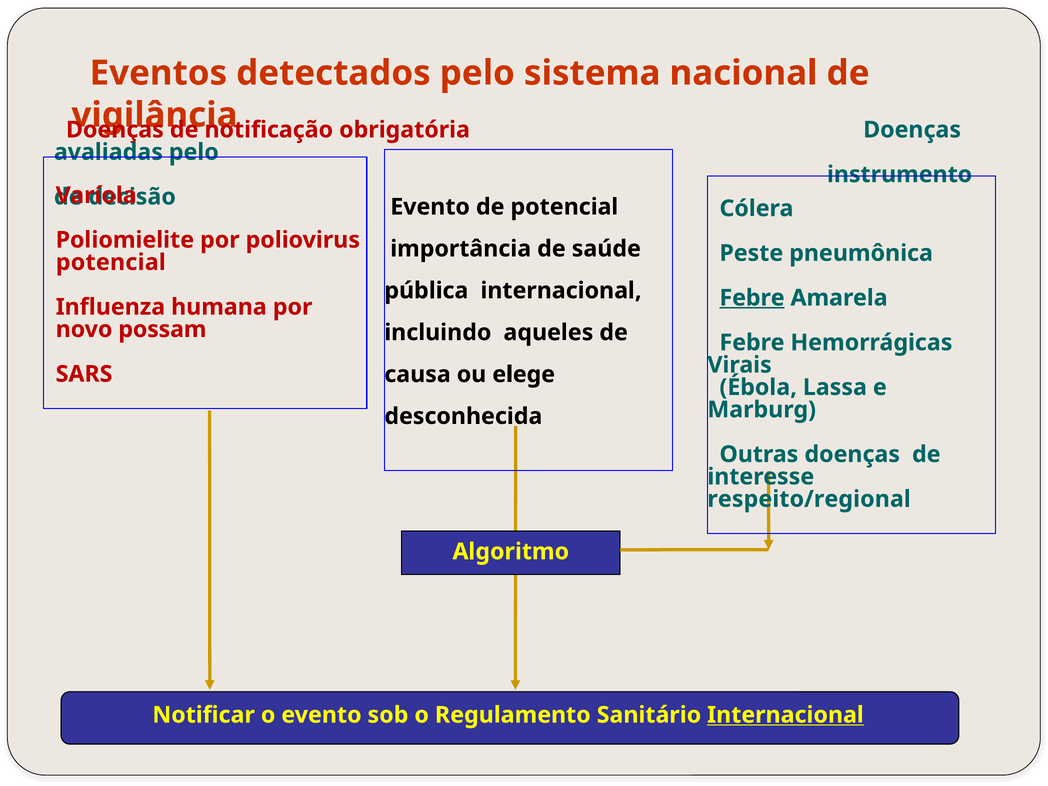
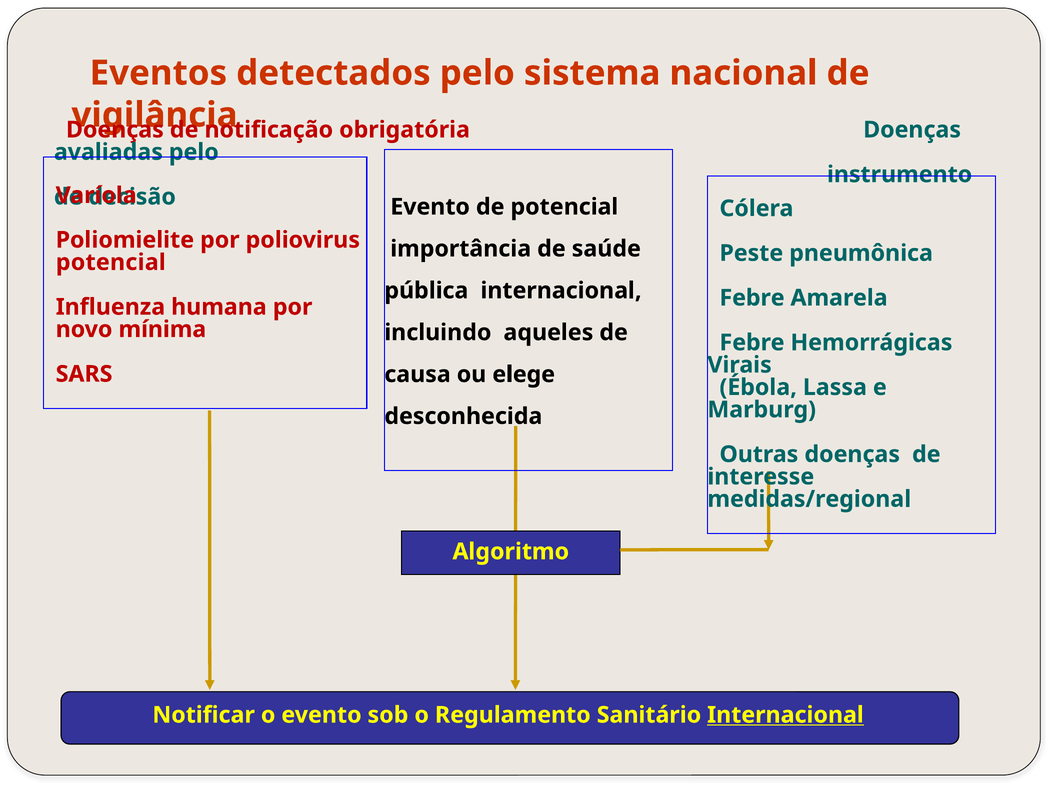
Febre at (752, 298) underline: present -> none
possam: possam -> mínima
respeito/regional: respeito/regional -> medidas/regional
